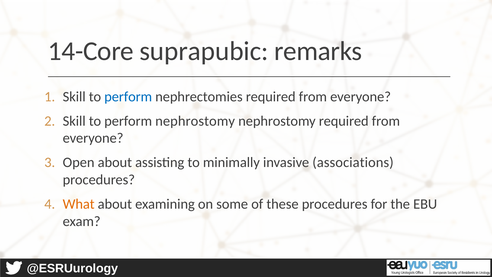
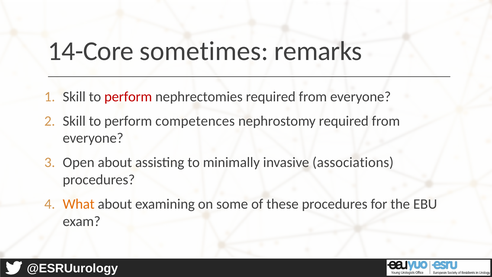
suprapubic: suprapubic -> sometimes
perform at (128, 97) colour: blue -> red
perform nephrostomy: nephrostomy -> competences
